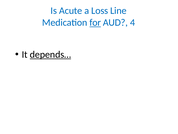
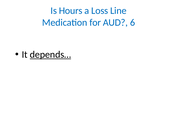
Acute: Acute -> Hours
for underline: present -> none
4: 4 -> 6
